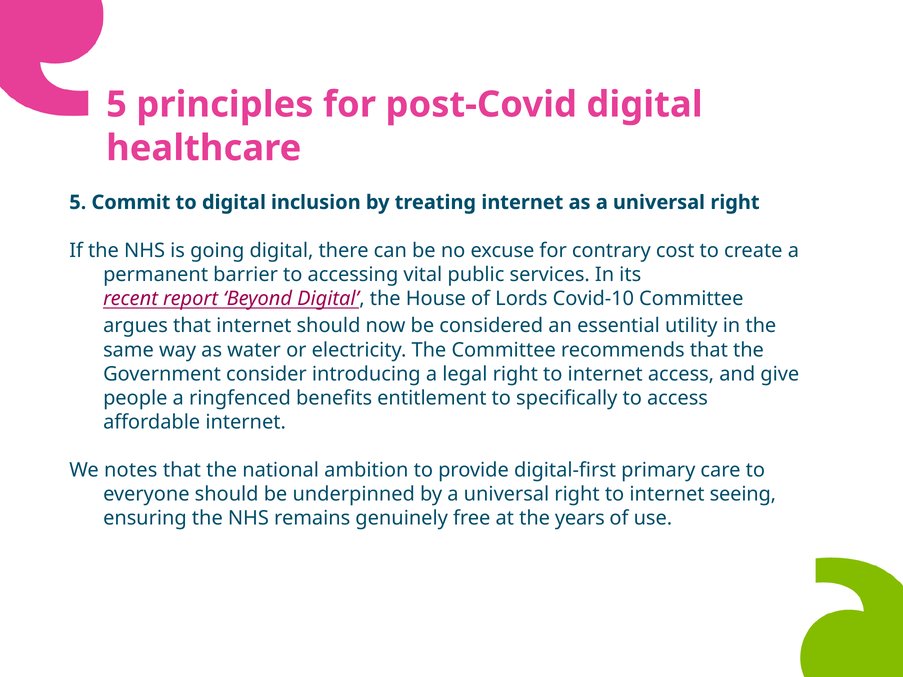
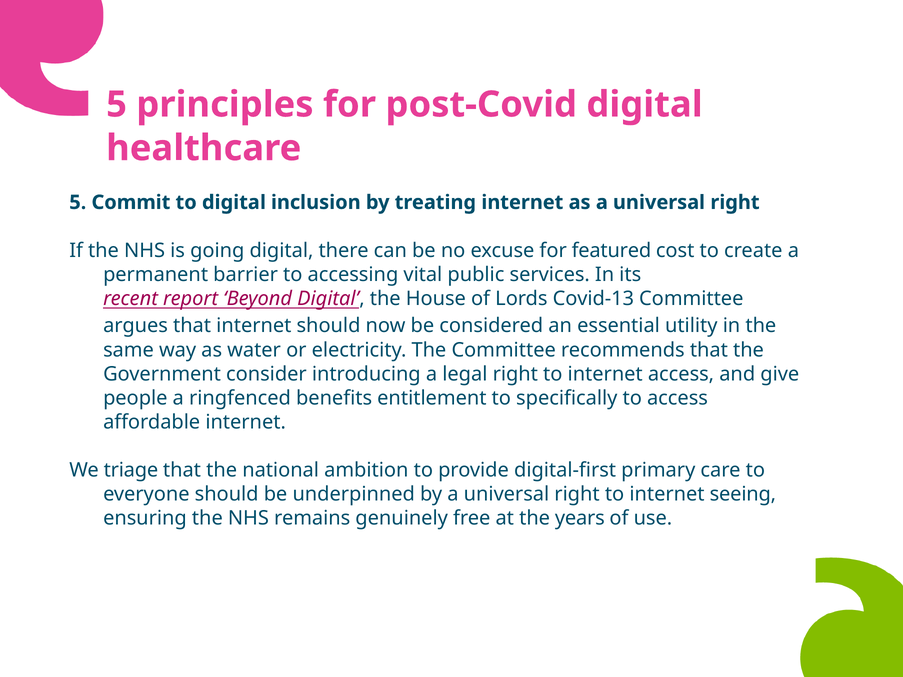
contrary: contrary -> featured
Covid-10: Covid-10 -> Covid-13
notes: notes -> triage
